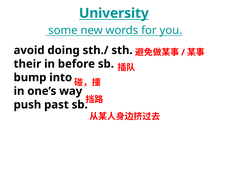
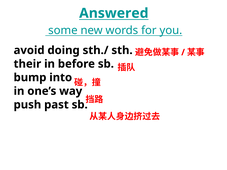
University: University -> Answered
